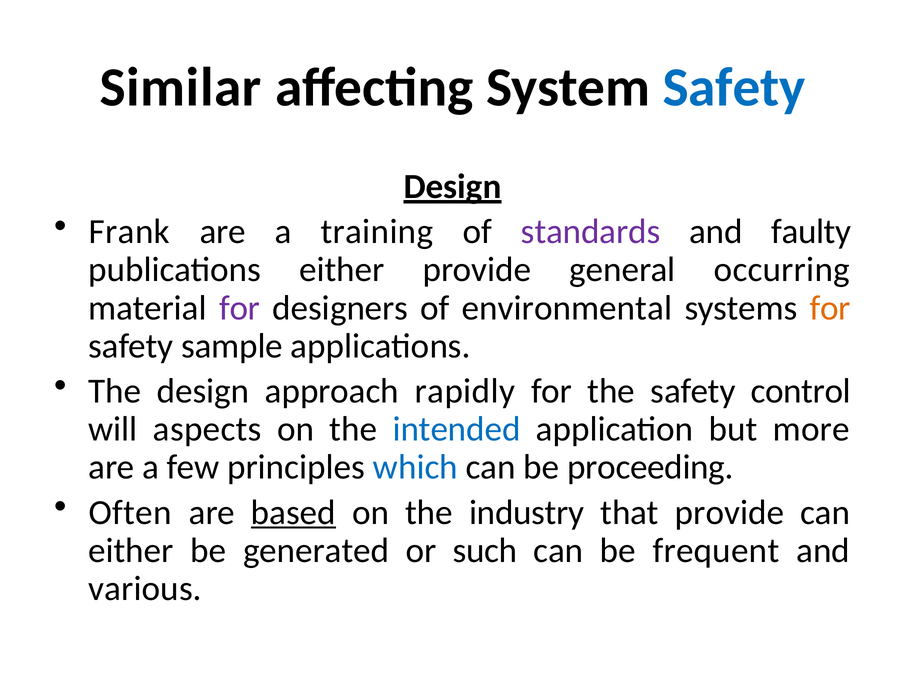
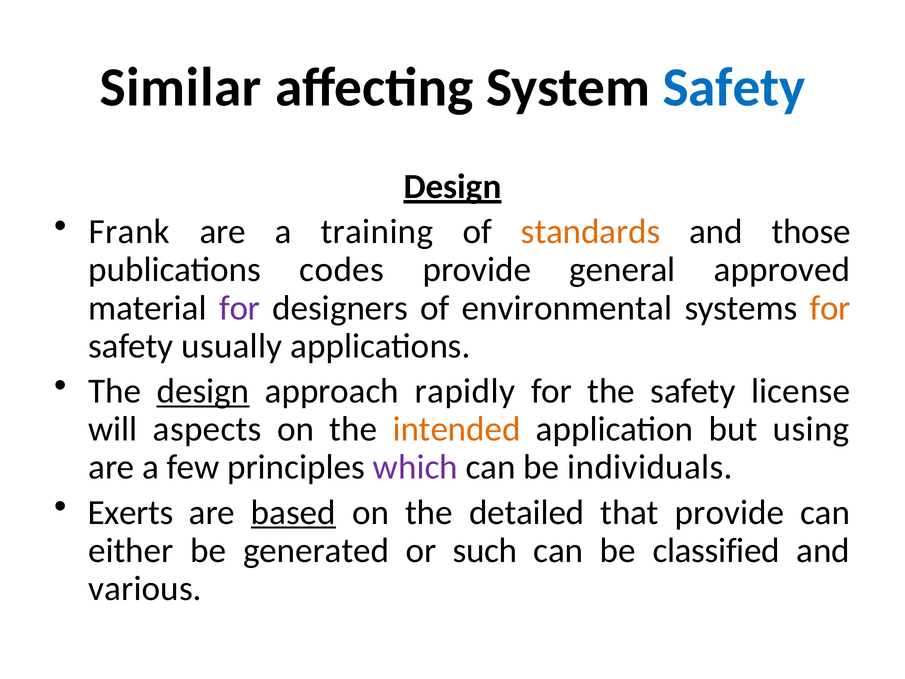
standards colour: purple -> orange
faulty: faulty -> those
publications either: either -> codes
occurring: occurring -> approved
sample: sample -> usually
design at (203, 391) underline: none -> present
control: control -> license
intended colour: blue -> orange
more: more -> using
which colour: blue -> purple
proceeding: proceeding -> individuals
Often: Often -> Exerts
industry: industry -> detailed
frequent: frequent -> classified
